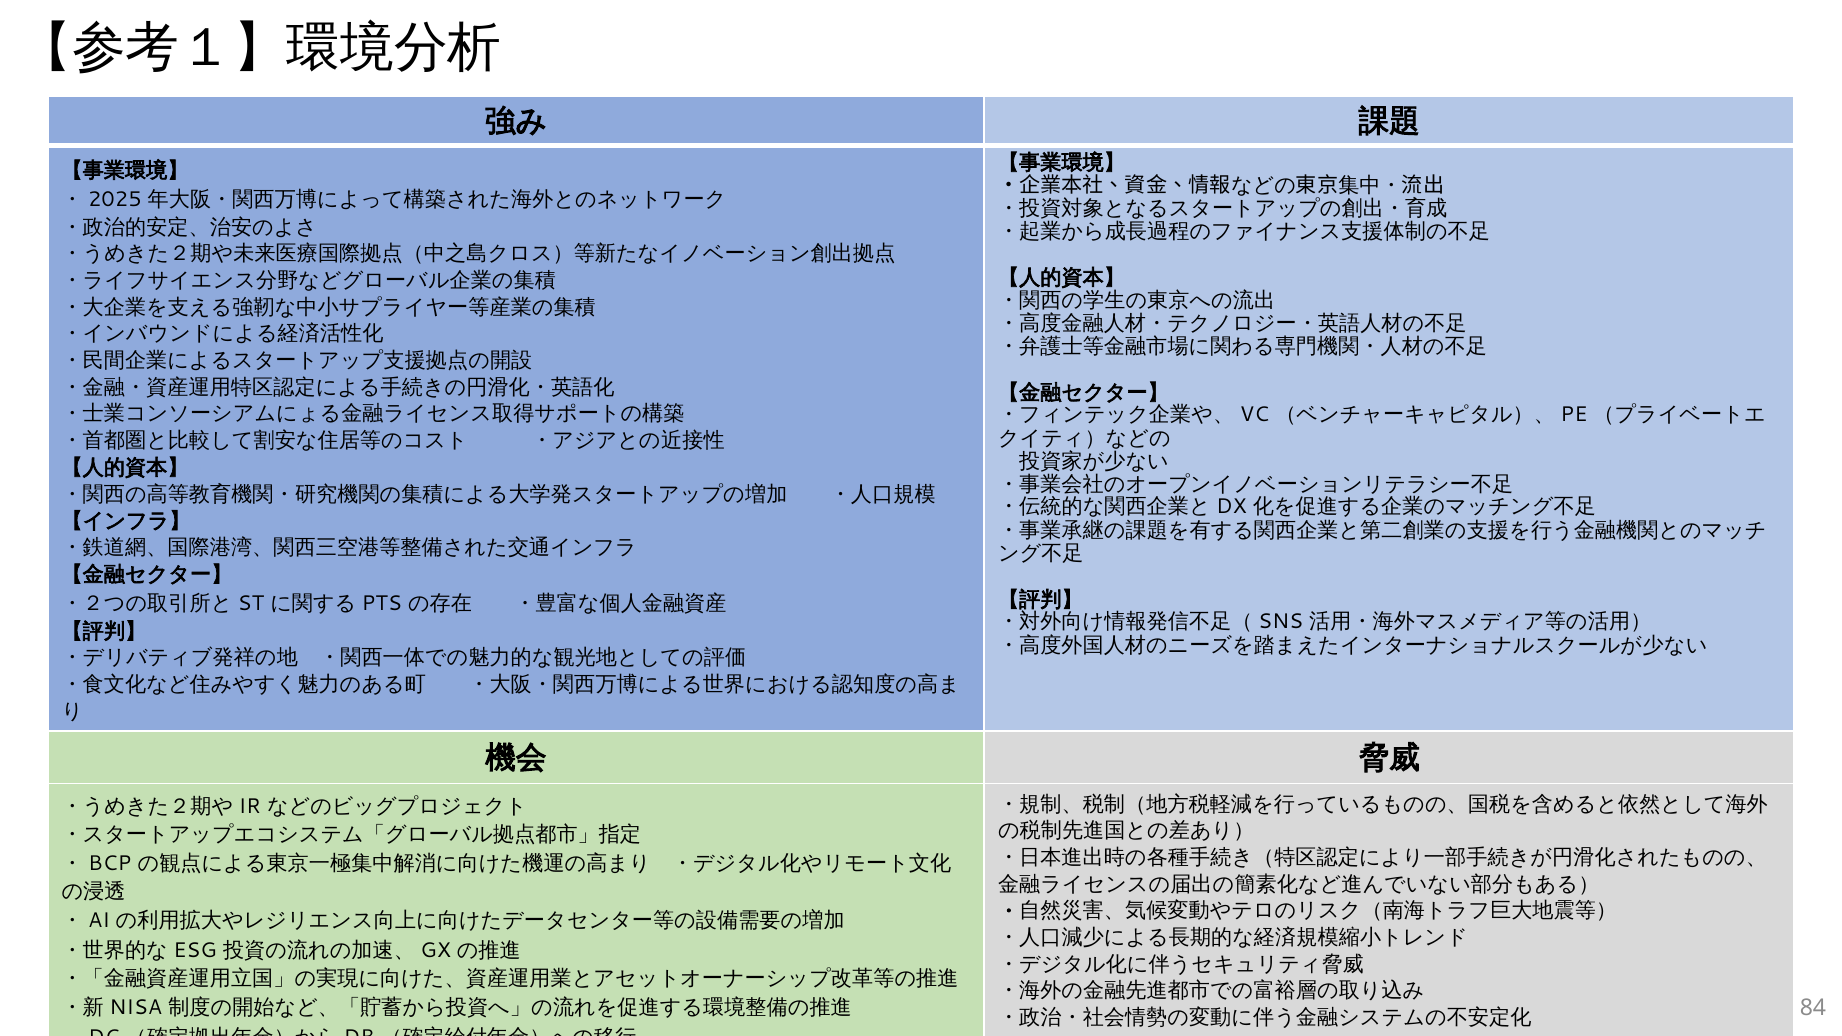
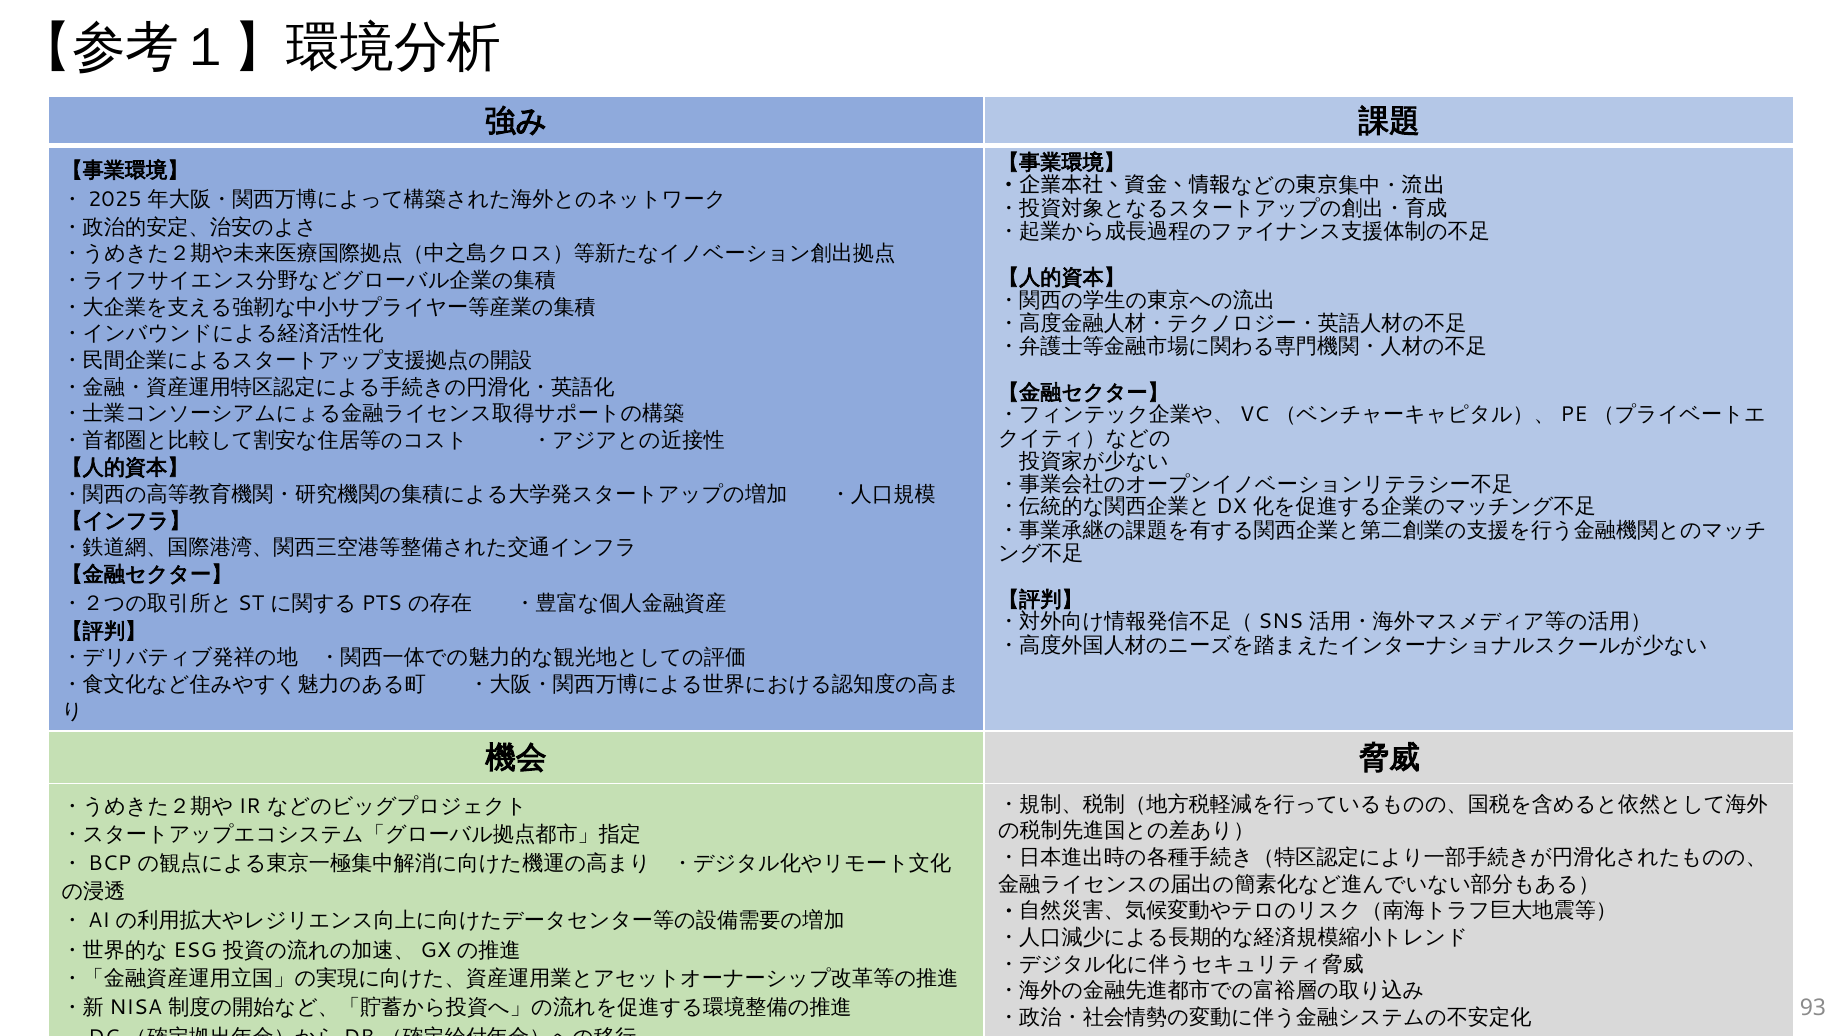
84: 84 -> 93
